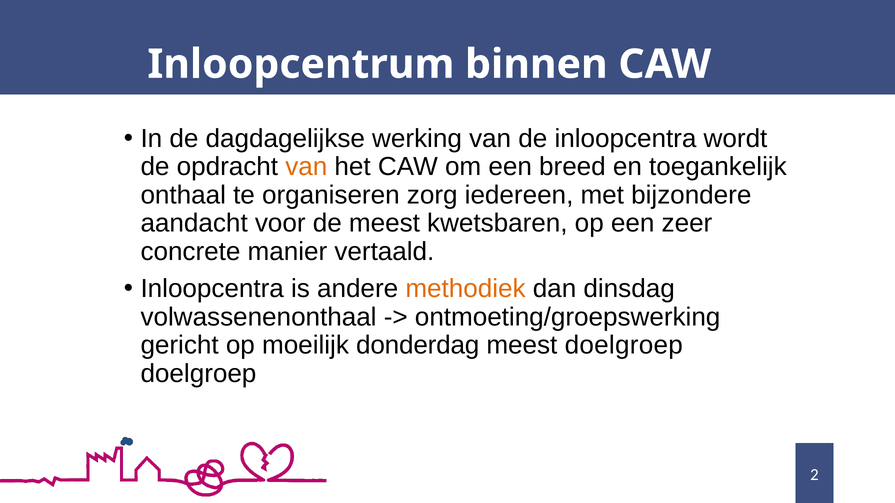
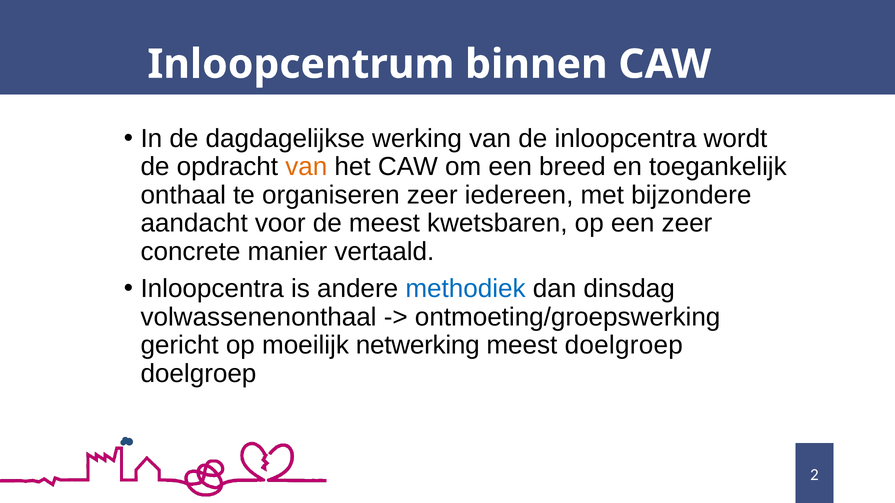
organiseren zorg: zorg -> zeer
methodiek colour: orange -> blue
donderdag: donderdag -> netwerking
